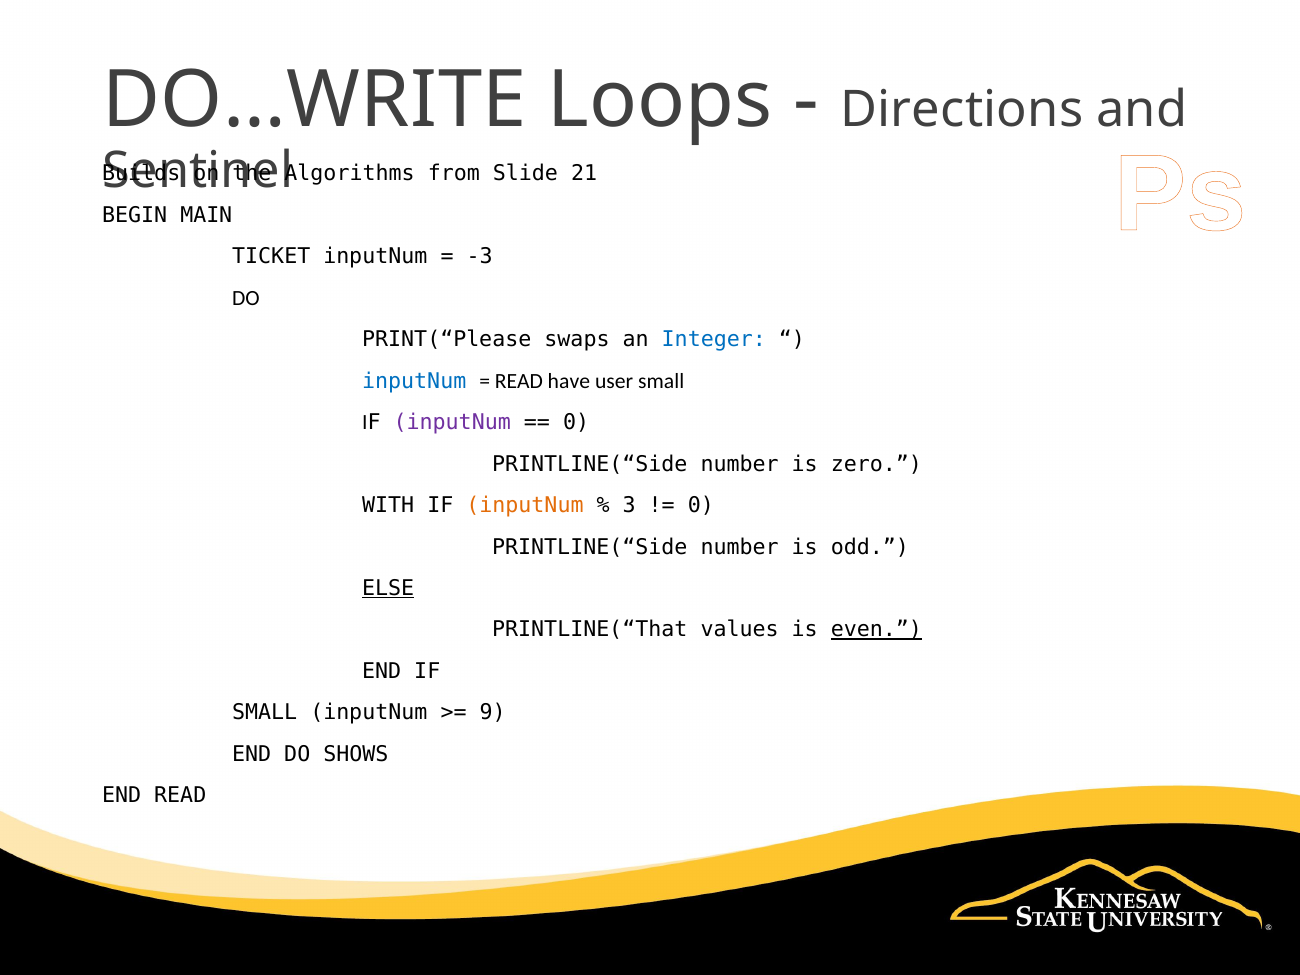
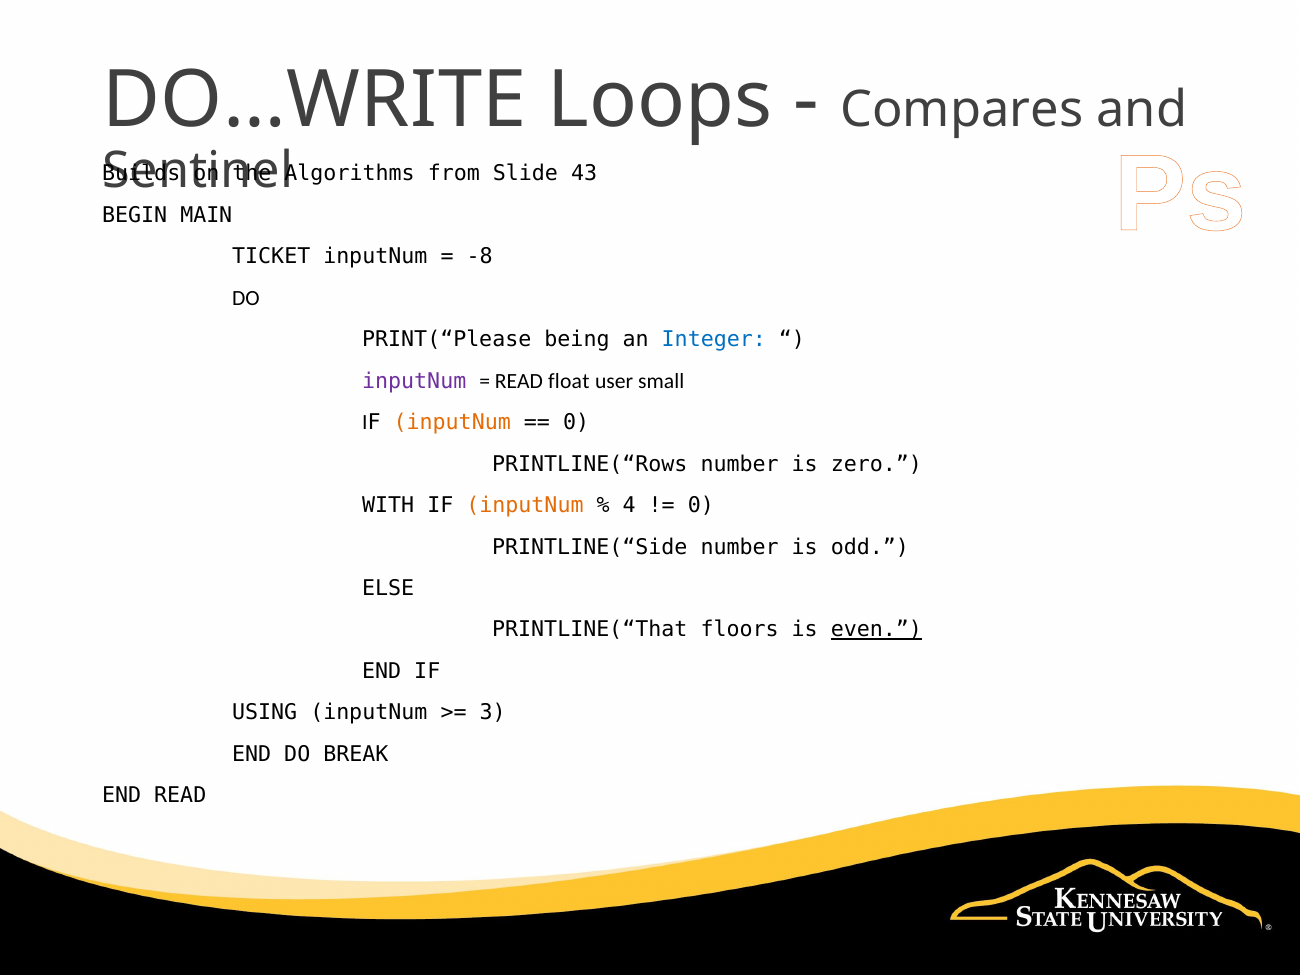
Directions: Directions -> Compares
21: 21 -> 43
-3: -3 -> -8
swaps: swaps -> being
inputNum at (414, 381) colour: blue -> purple
have: have -> float
inputNum at (452, 423) colour: purple -> orange
PRINTLINE(“Side at (590, 464): PRINTLINE(“Side -> PRINTLINE(“Rows
3: 3 -> 4
ELSE underline: present -> none
values: values -> floors
SMALL at (265, 713): SMALL -> USING
9: 9 -> 3
SHOWS: SHOWS -> BREAK
